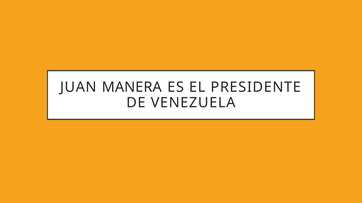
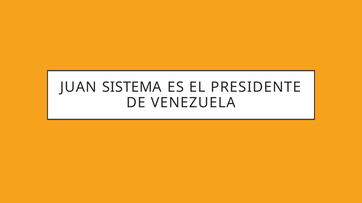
MANERA: MANERA -> SISTEMA
